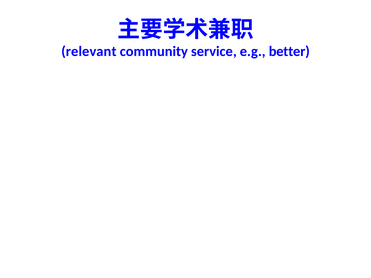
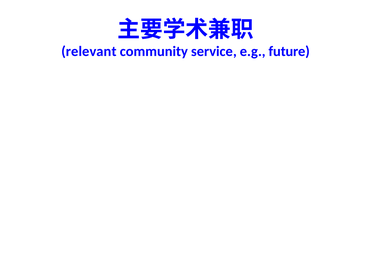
better: better -> future
